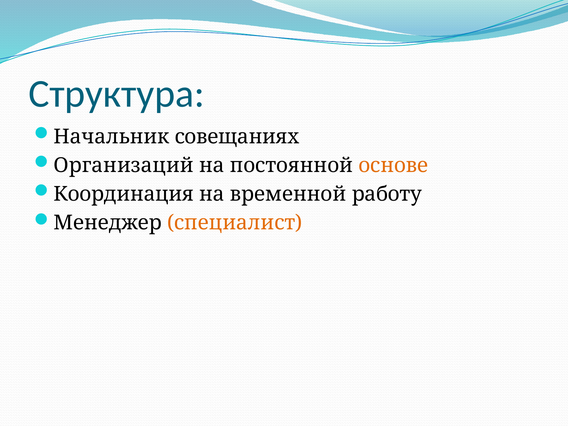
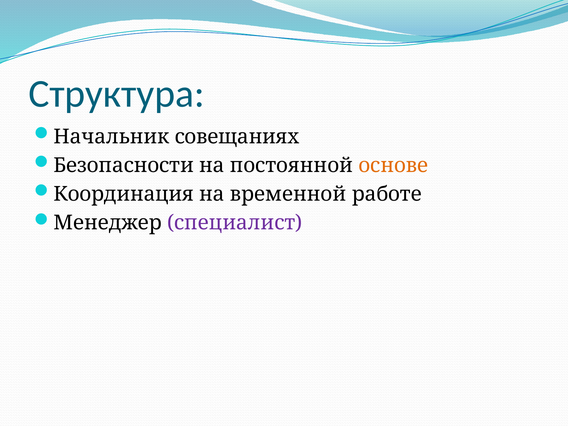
Организаций: Организаций -> Безопасности
работу: работу -> работе
специалист colour: orange -> purple
